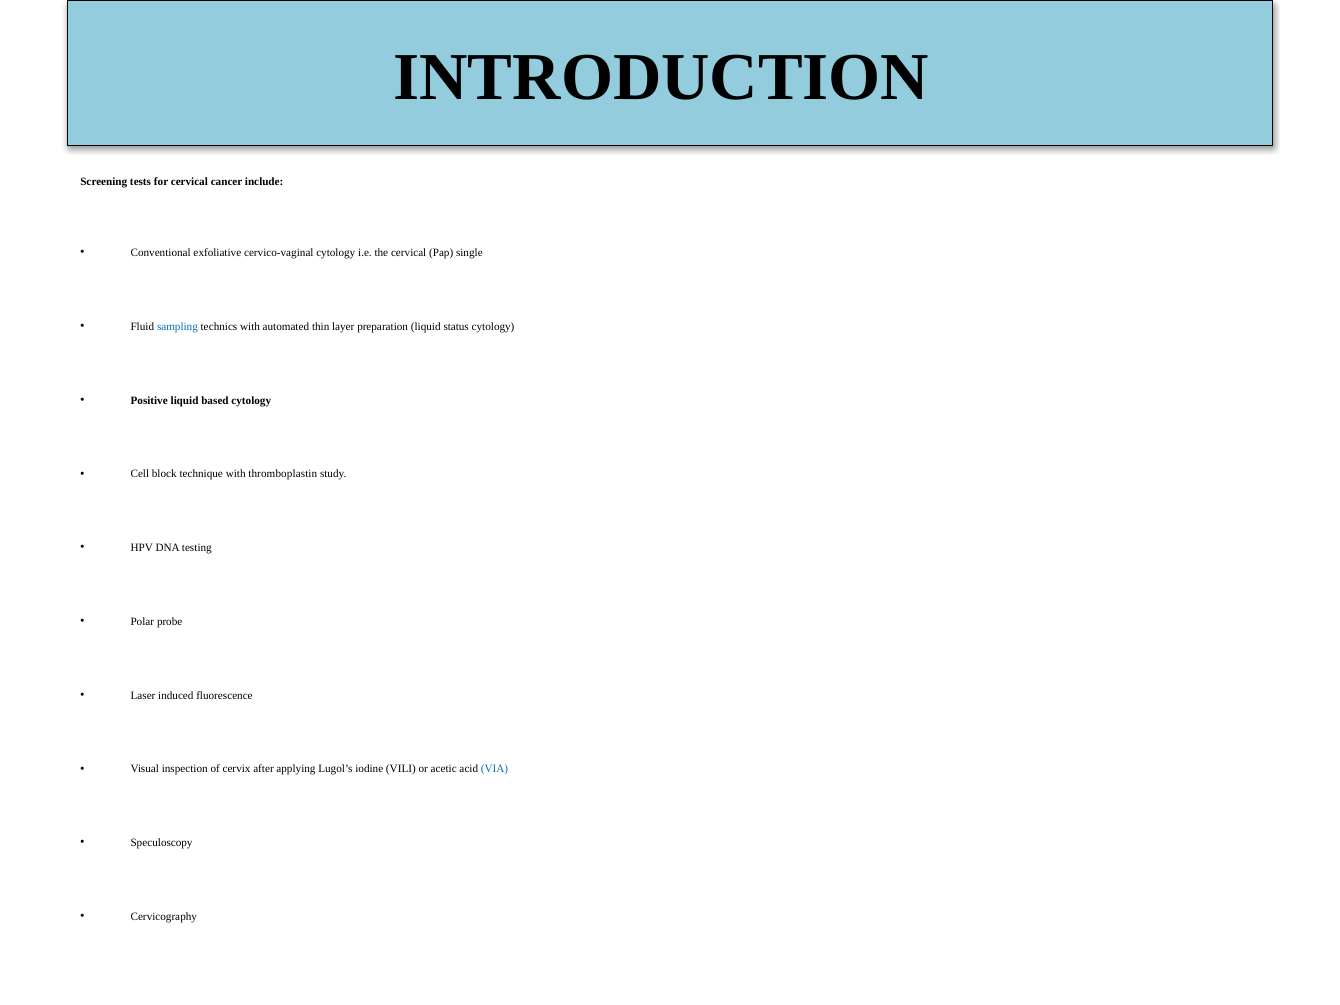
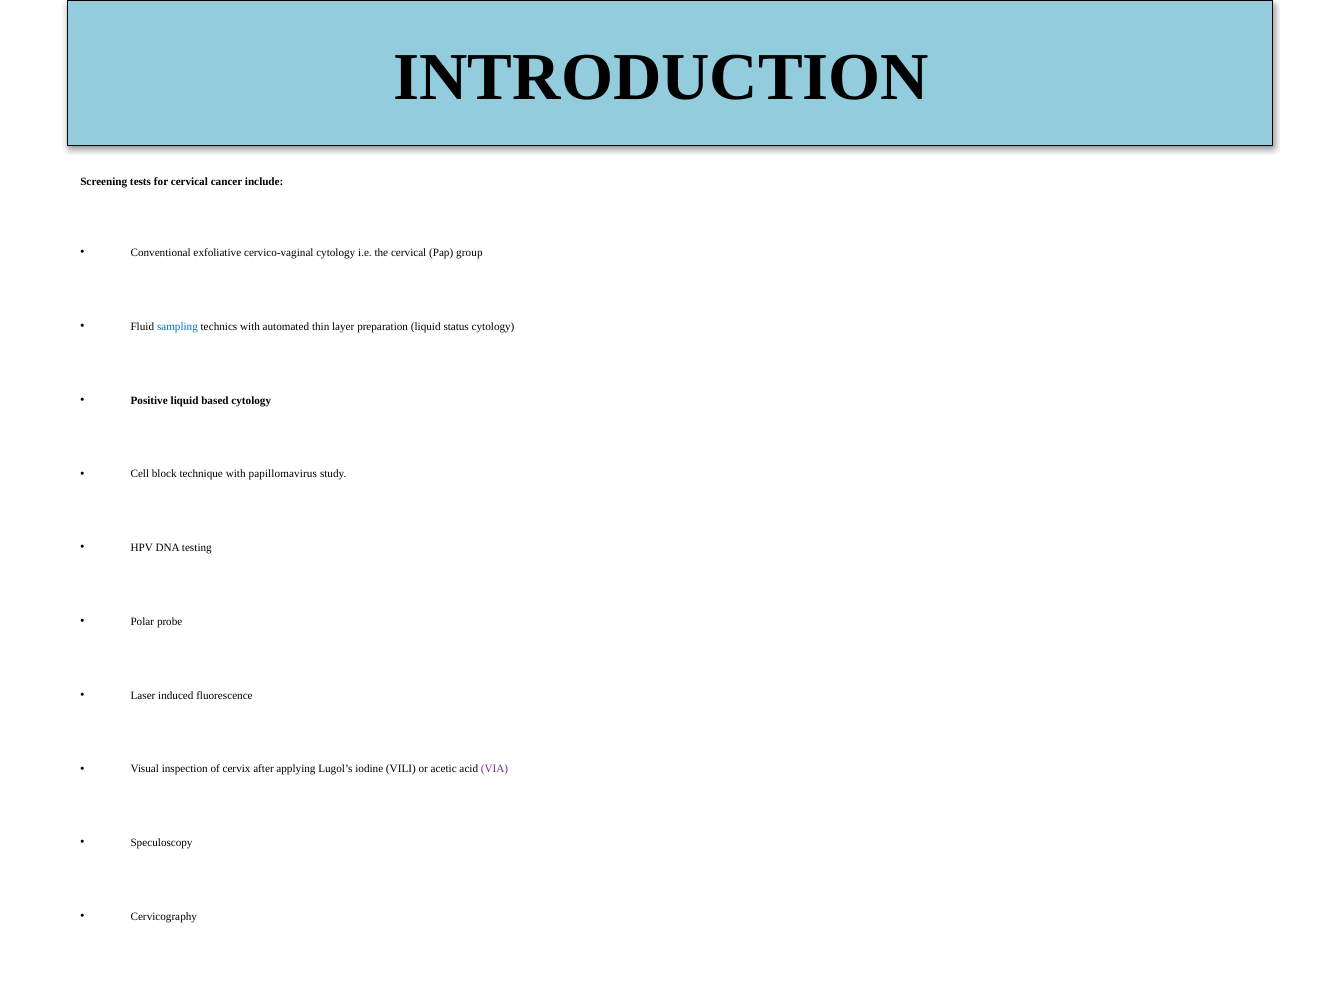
single: single -> group
thromboplastin: thromboplastin -> papillomavirus
VIA colour: blue -> purple
